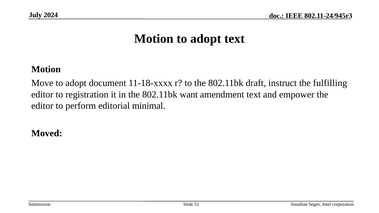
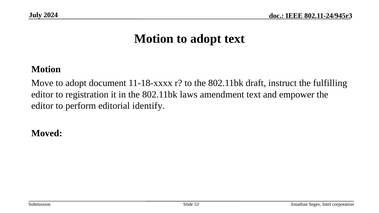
want: want -> laws
minimal: minimal -> identify
